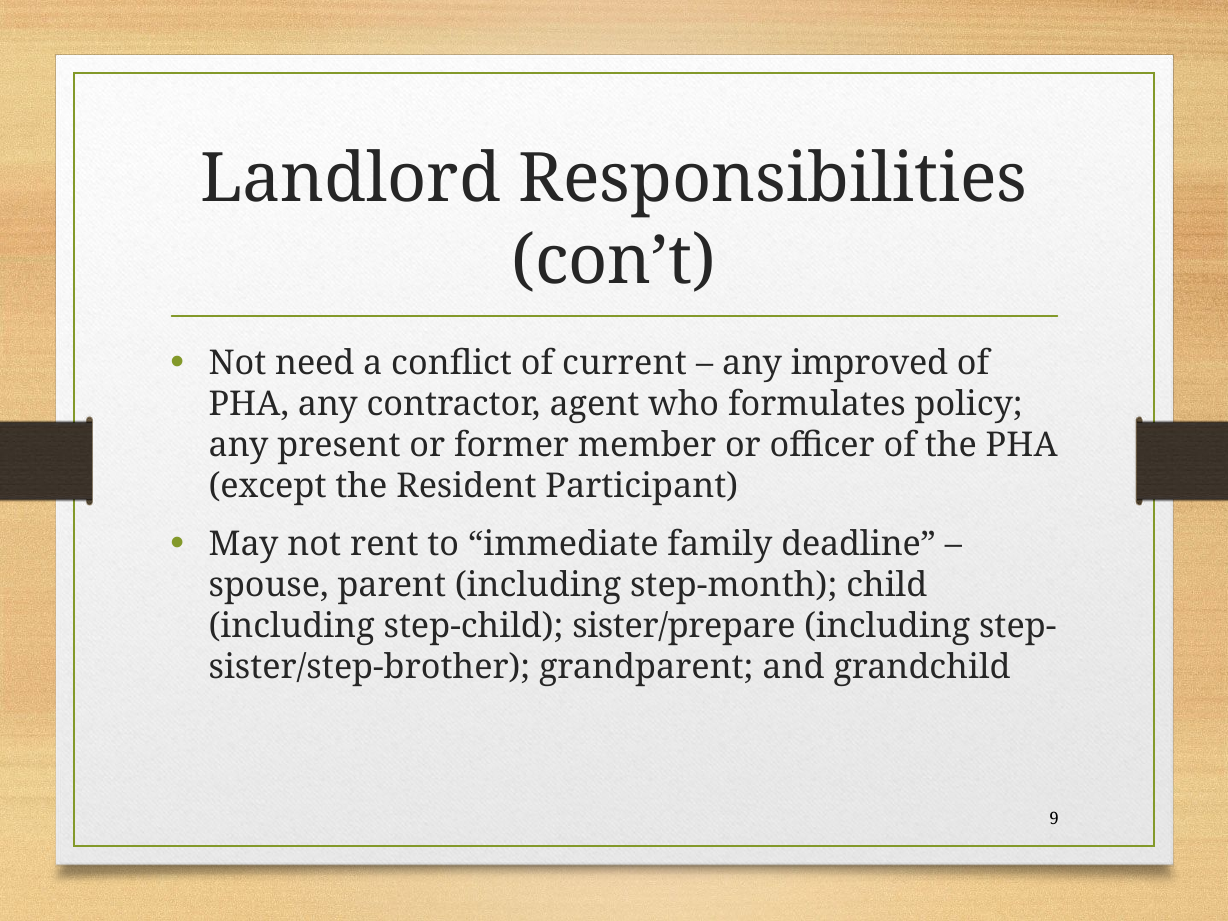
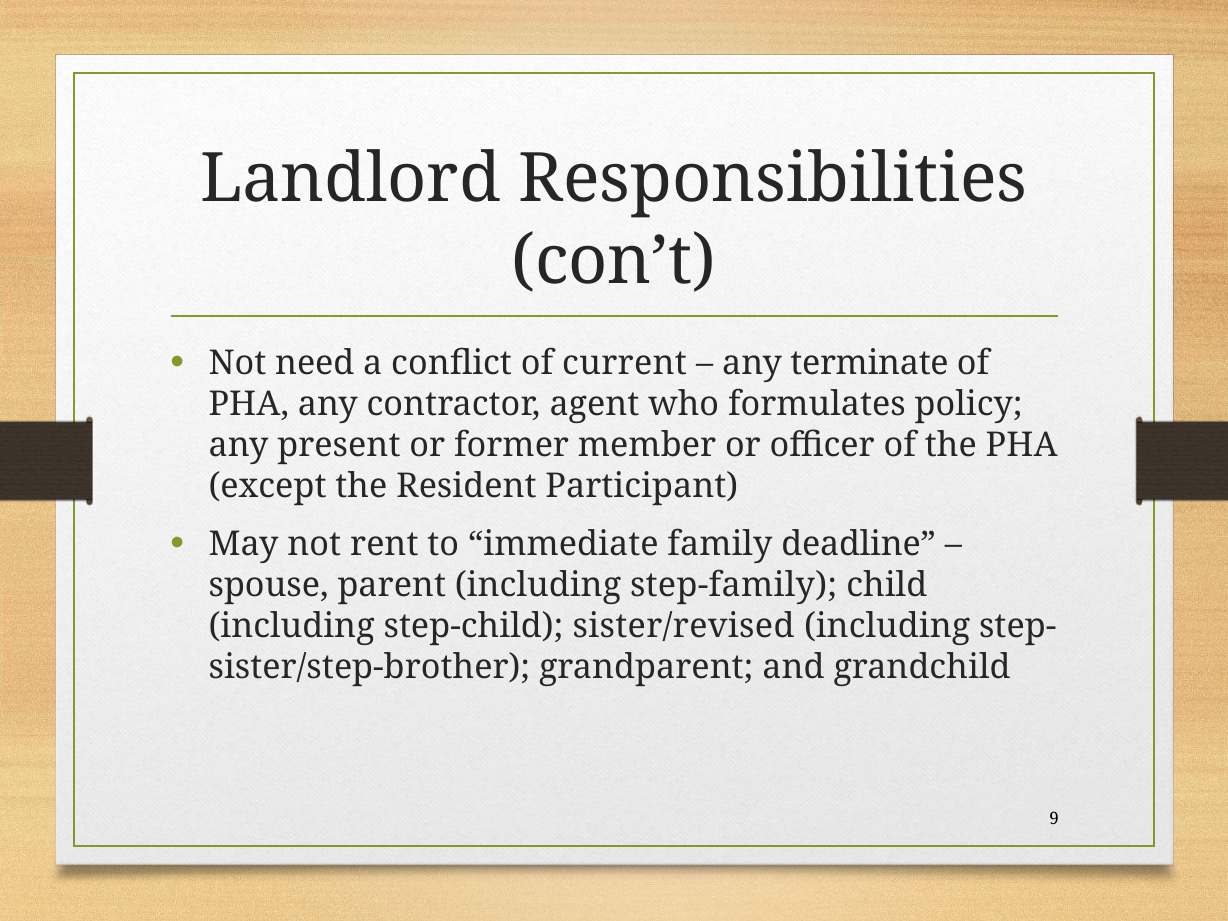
improved: improved -> terminate
step-month: step-month -> step-family
sister/prepare: sister/prepare -> sister/revised
